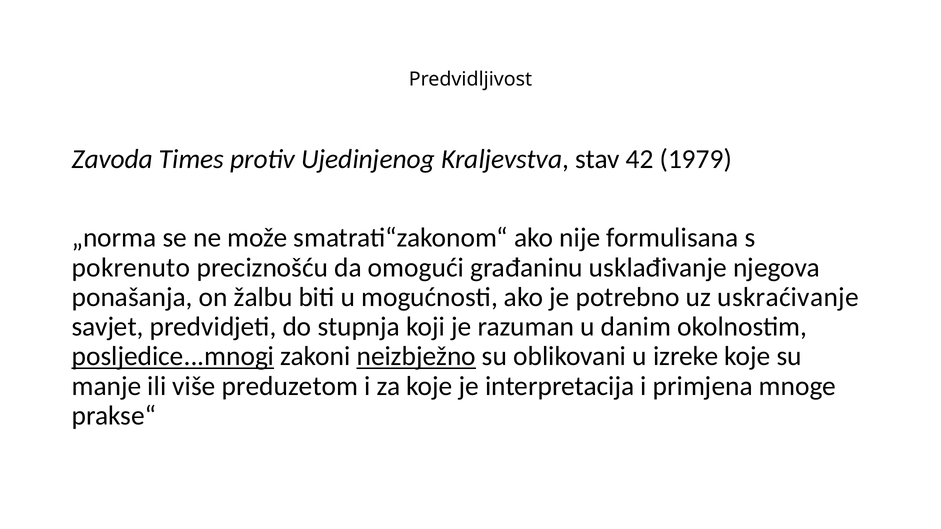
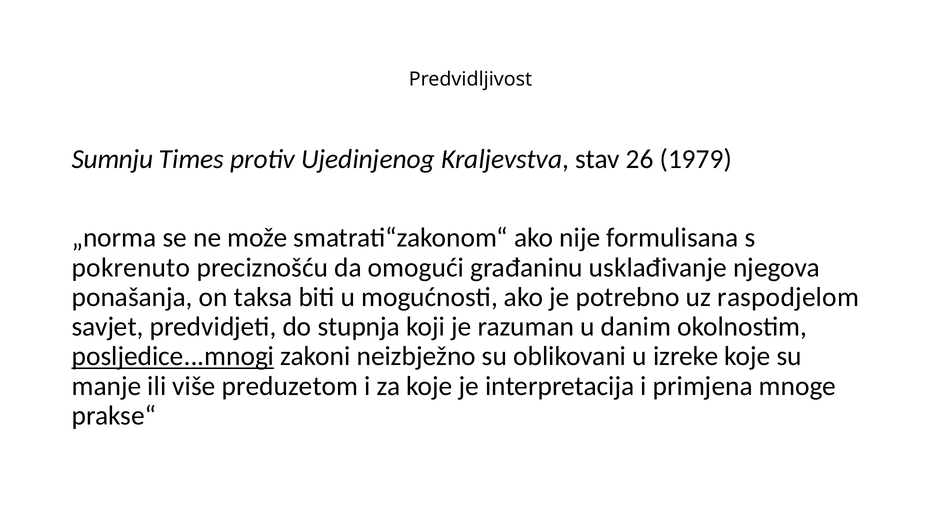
Zavoda: Zavoda -> Sumnju
42: 42 -> 26
žalbu: žalbu -> taksa
uskraćivanje: uskraćivanje -> raspodjelom
neizbježno underline: present -> none
